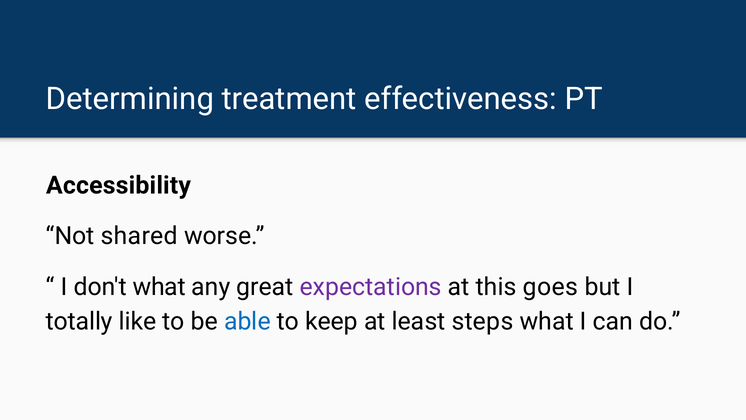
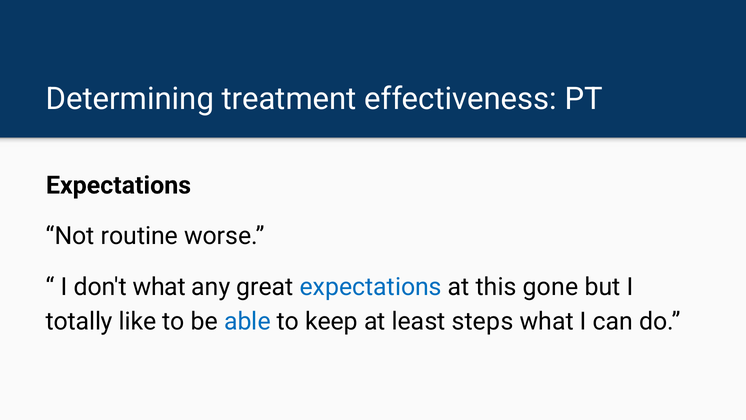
Accessibility at (118, 185): Accessibility -> Expectations
shared: shared -> routine
expectations at (371, 287) colour: purple -> blue
goes: goes -> gone
